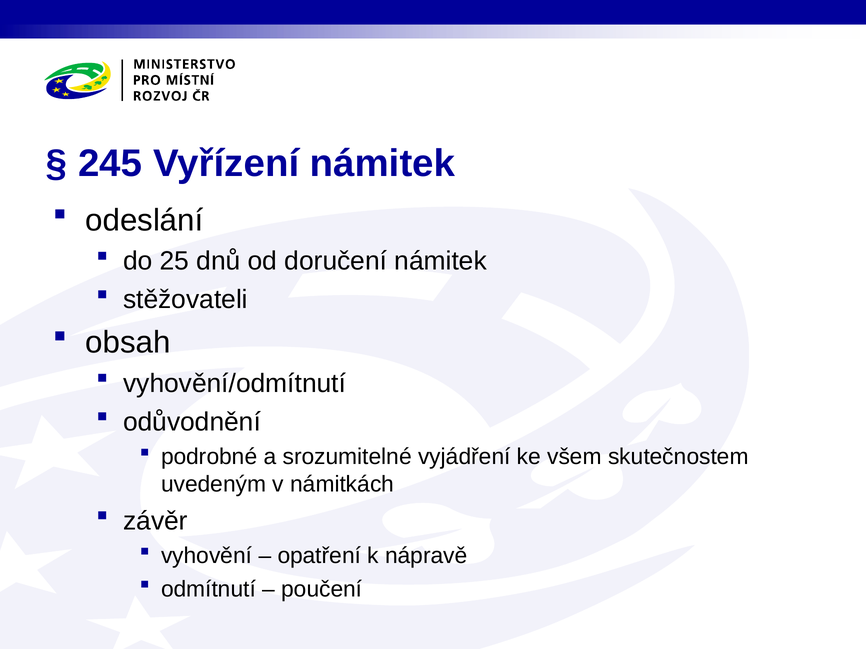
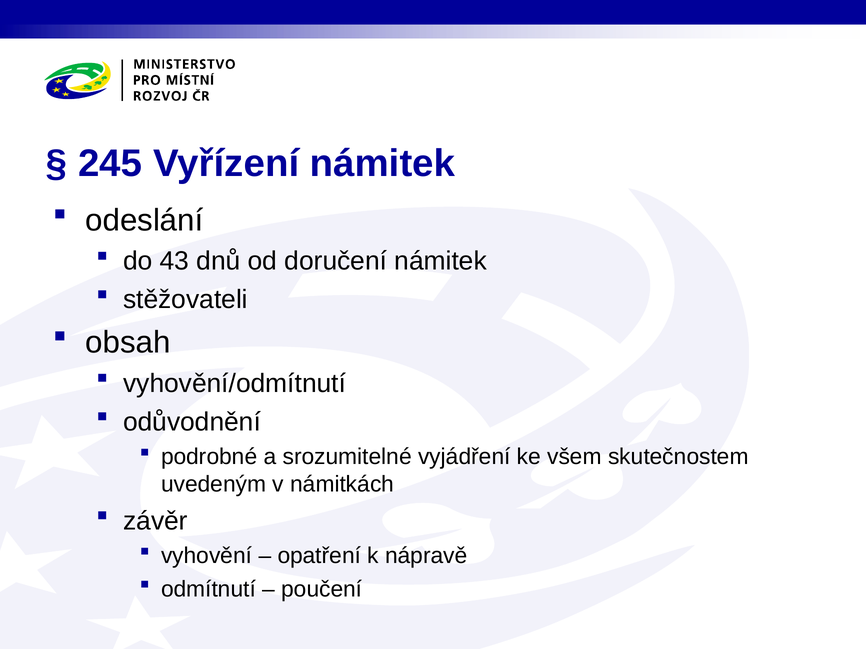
25: 25 -> 43
